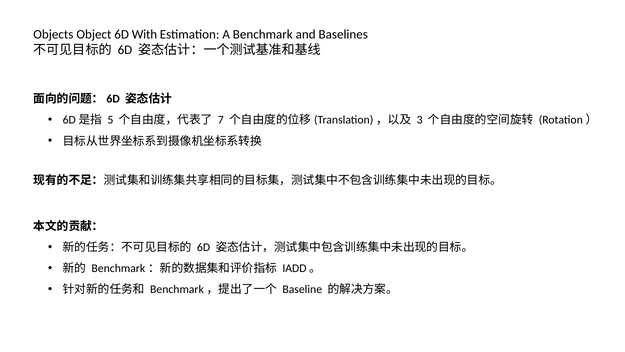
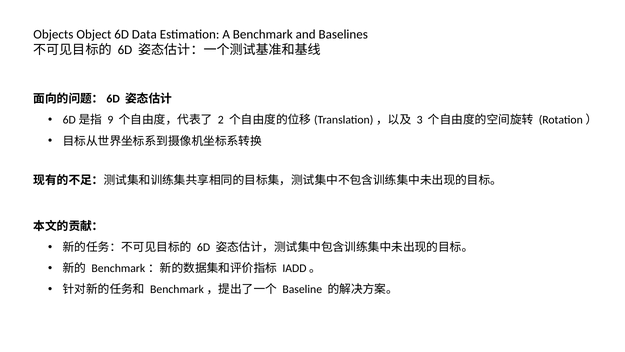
With: With -> Data
5: 5 -> 9
7: 7 -> 2
